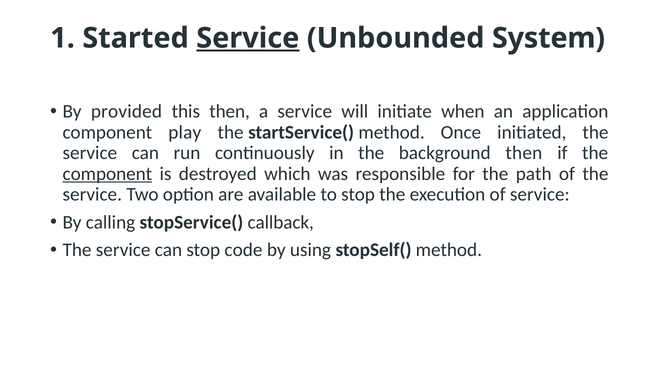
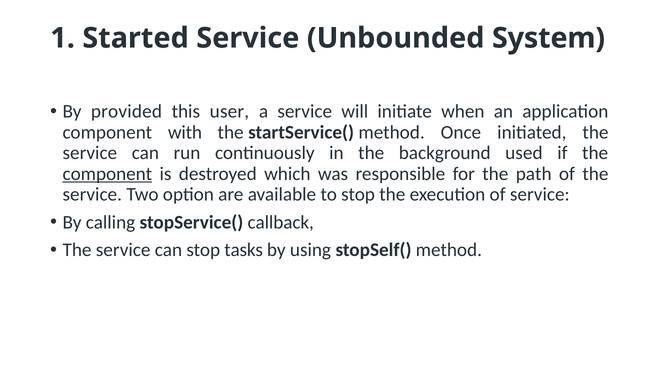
Service at (248, 38) underline: present -> none
this then: then -> user
play: play -> with
background then: then -> used
code: code -> tasks
